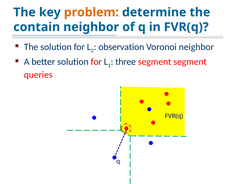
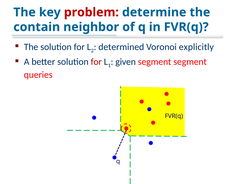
problem colour: orange -> red
observation: observation -> determined
Voronoi neighbor: neighbor -> explicitly
three: three -> given
